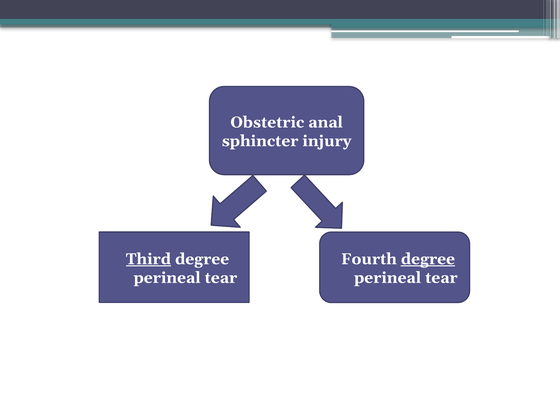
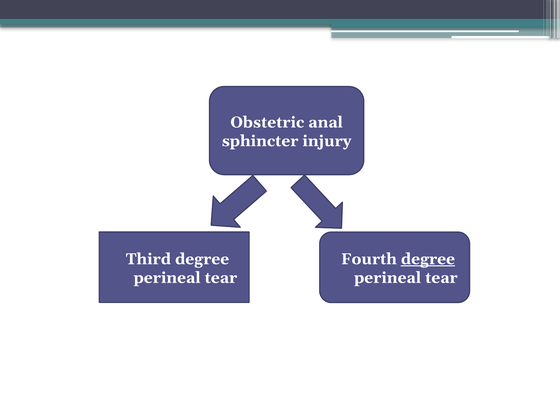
Third underline: present -> none
